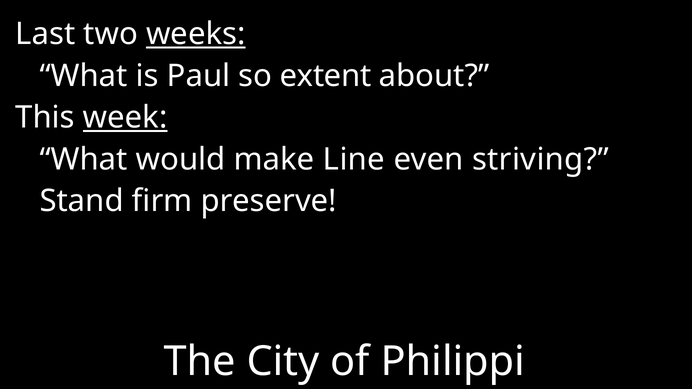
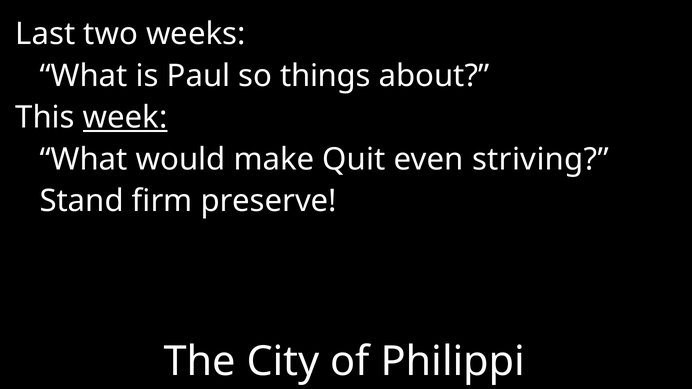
weeks underline: present -> none
extent: extent -> things
Line: Line -> Quit
